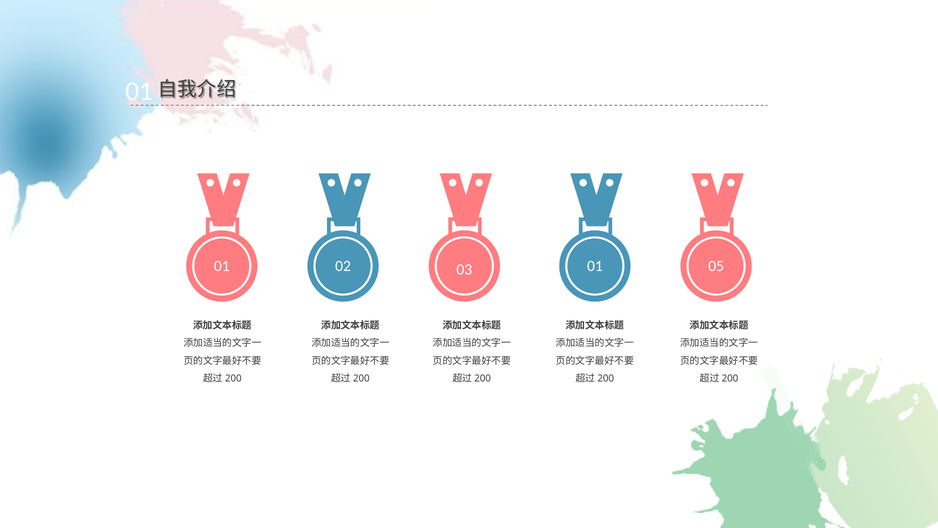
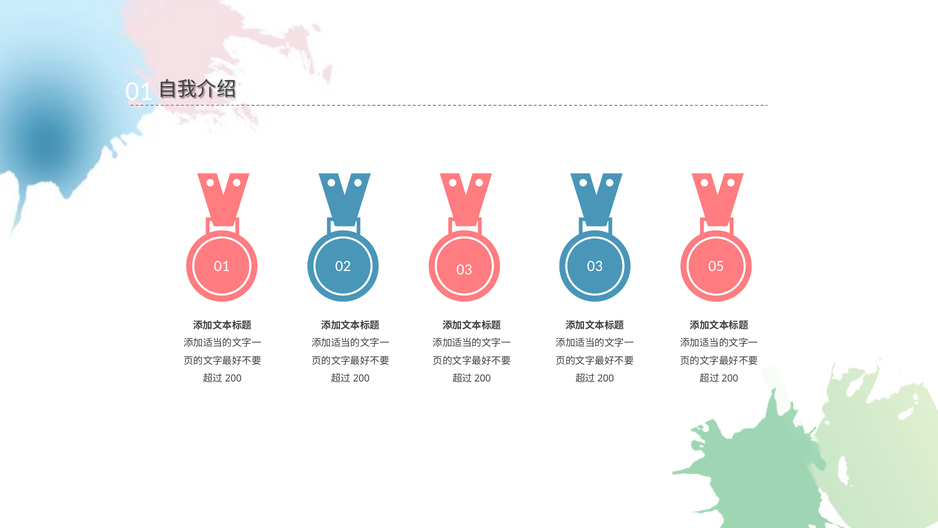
02 01: 01 -> 03
